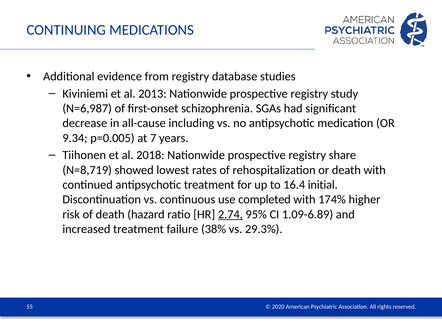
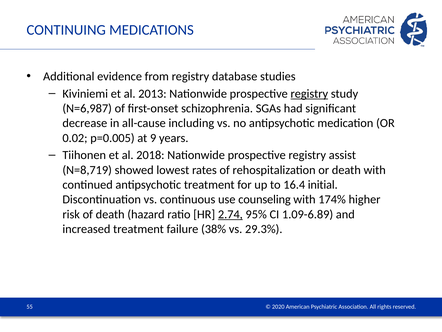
registry at (309, 93) underline: none -> present
9.34: 9.34 -> 0.02
7: 7 -> 9
share: share -> assist
completed: completed -> counseling
